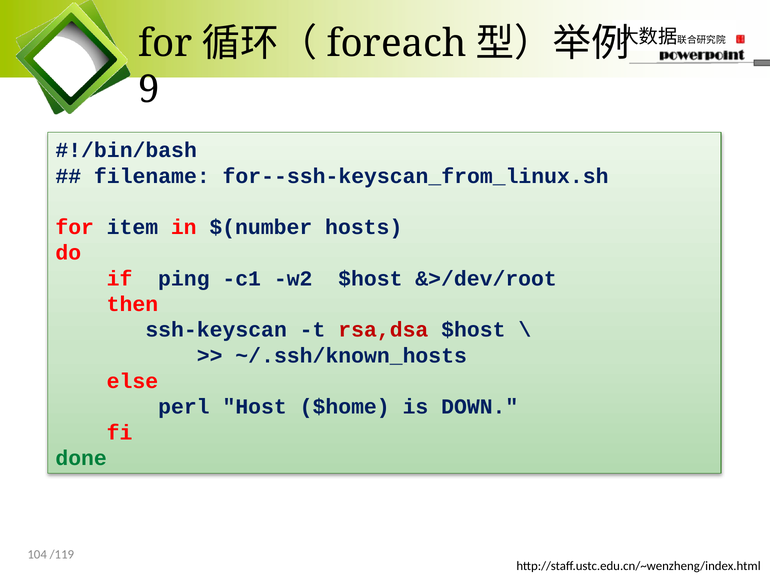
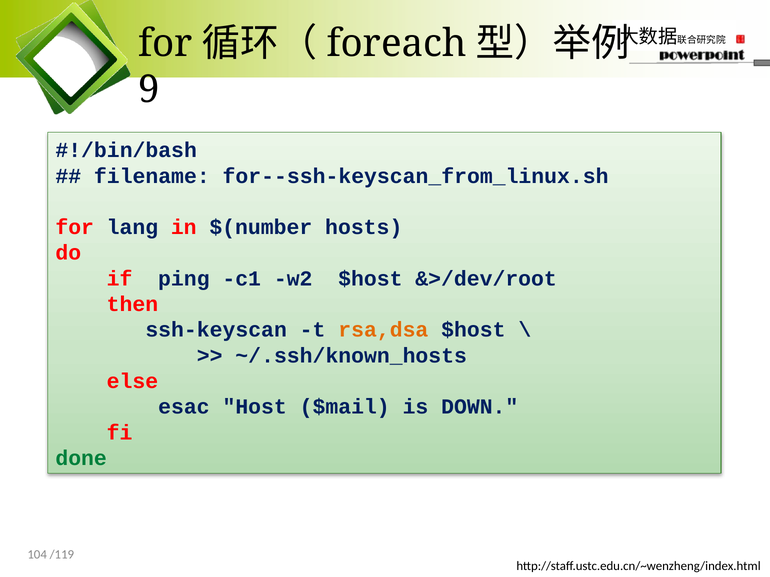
item: item -> lang
rsa,dsa colour: red -> orange
perl: perl -> esac
$home: $home -> $mail
